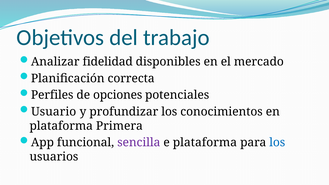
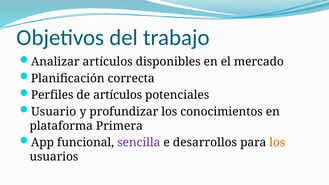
Analizar fidelidad: fidelidad -> artículos
de opciones: opciones -> artículos
e plataforma: plataforma -> desarrollos
los at (277, 143) colour: blue -> orange
